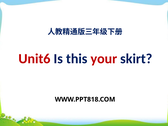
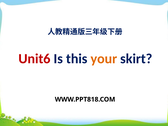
your colour: red -> orange
